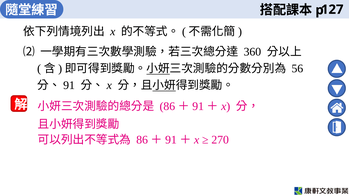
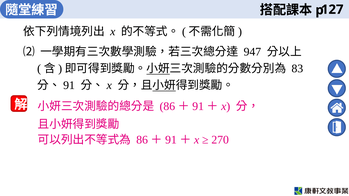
360: 360 -> 947
56: 56 -> 83
